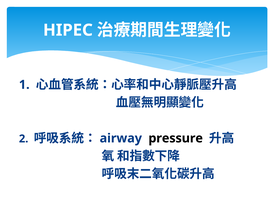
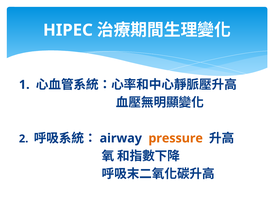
pressure colour: black -> orange
